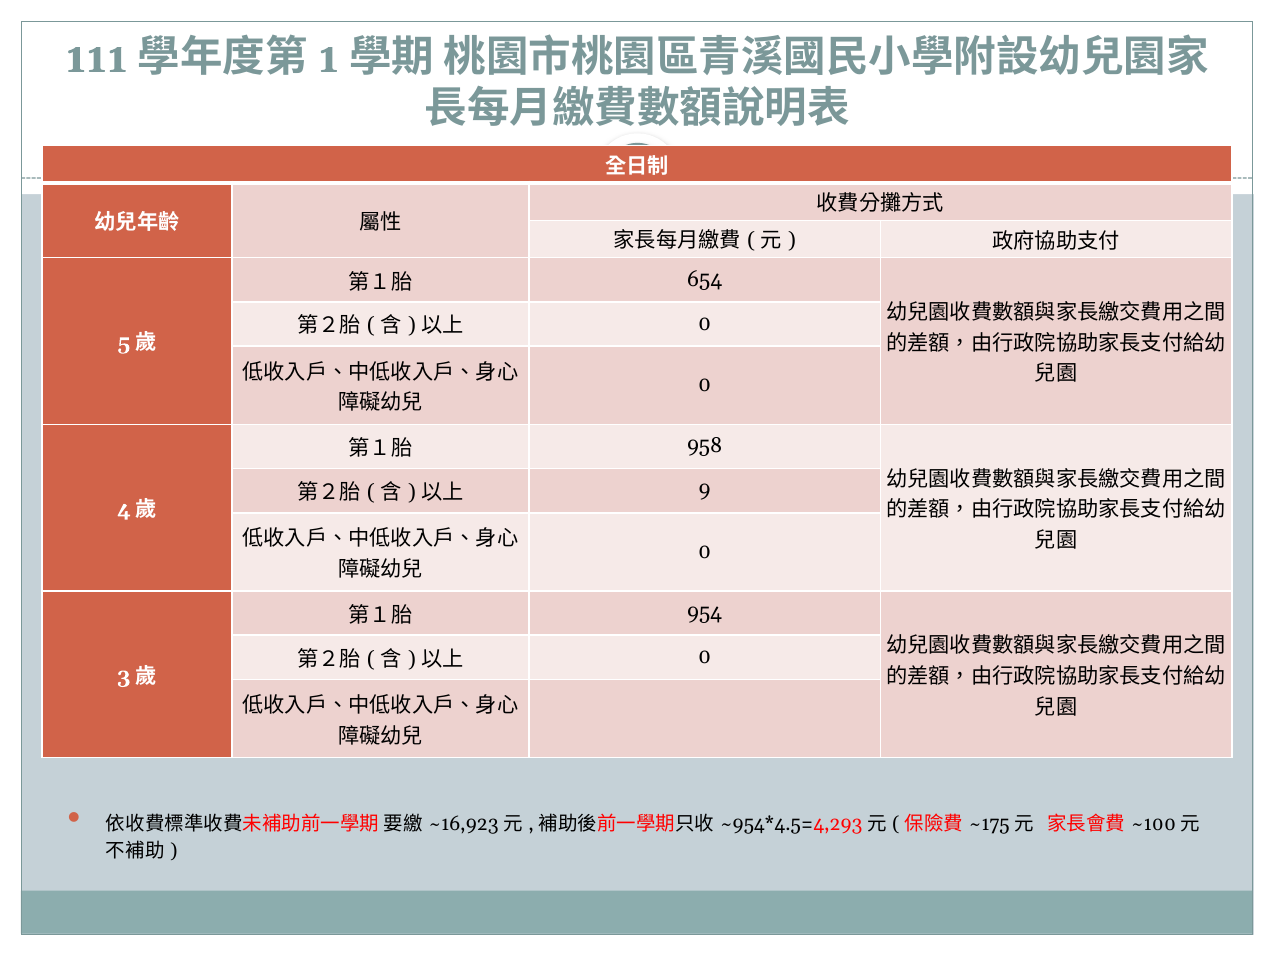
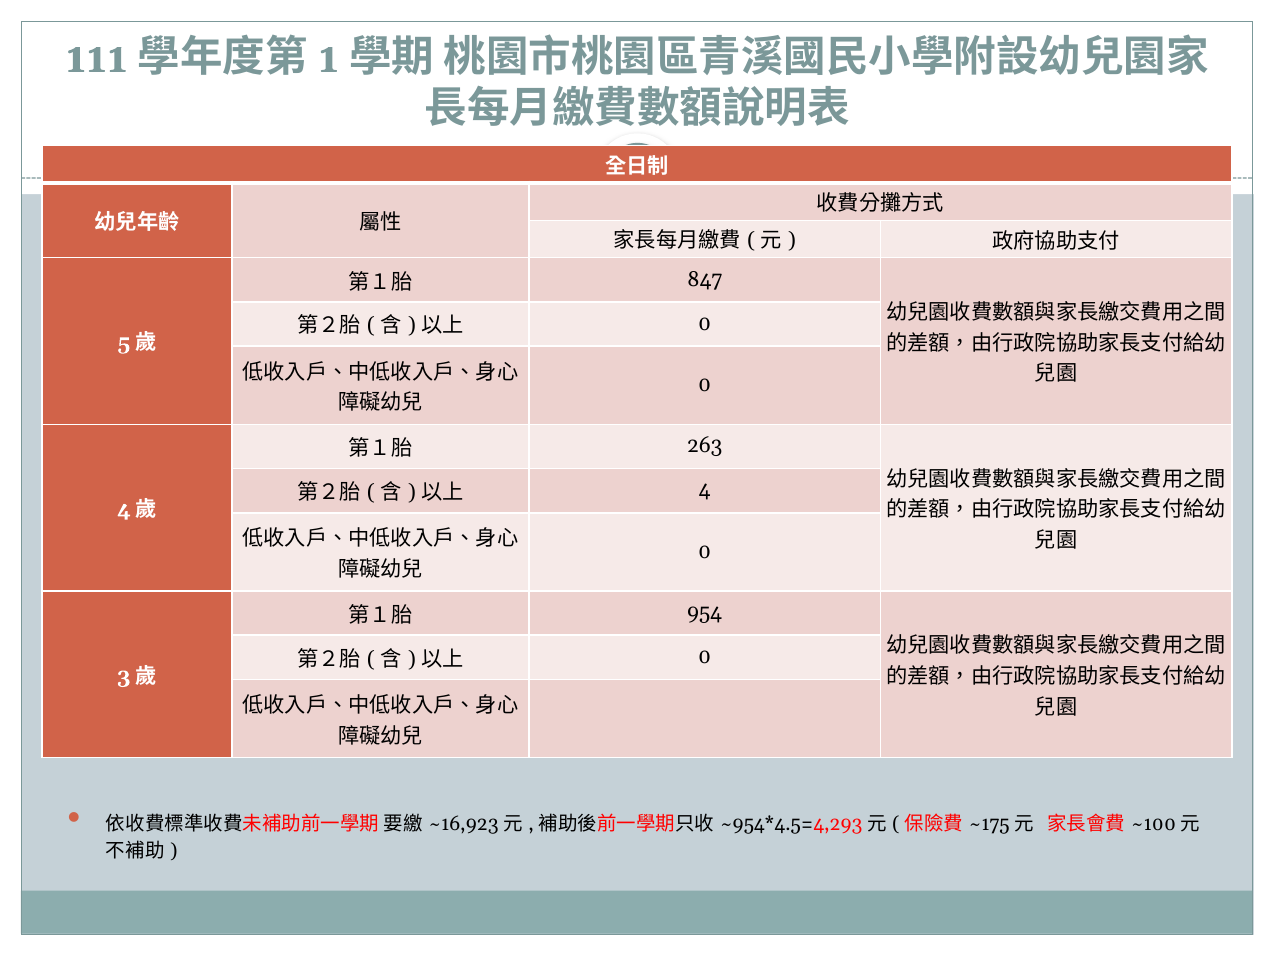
654: 654 -> 847
958: 958 -> 263
9: 9 -> 4
